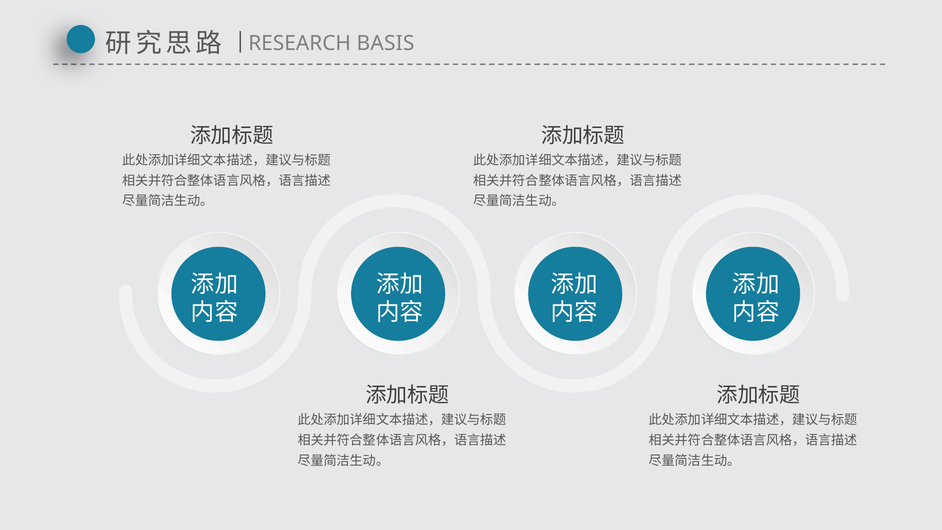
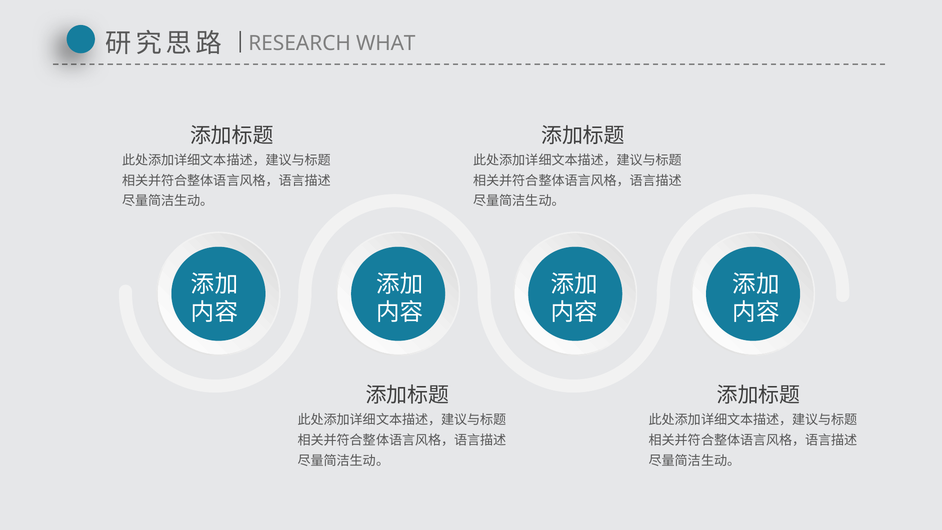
BASIS: BASIS -> WHAT
